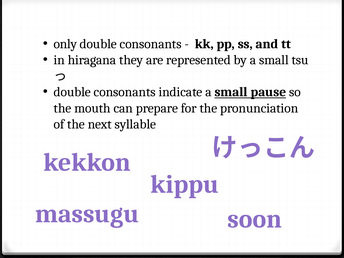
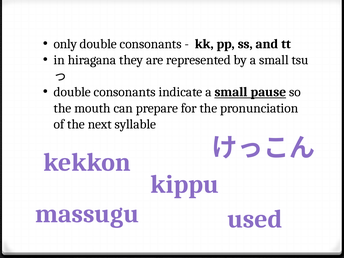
soon: soon -> used
